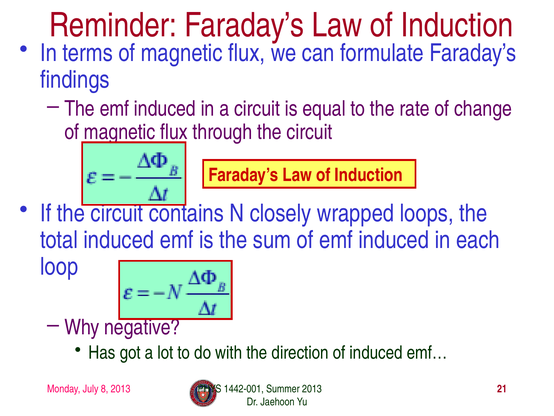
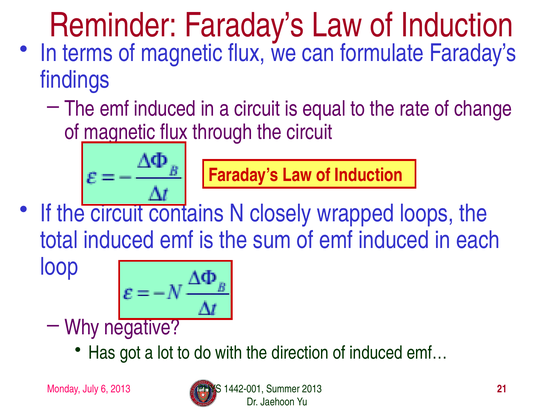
8: 8 -> 6
